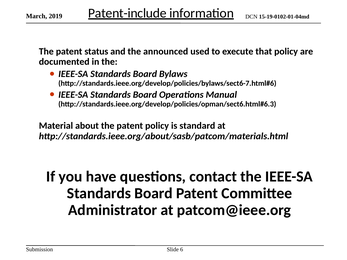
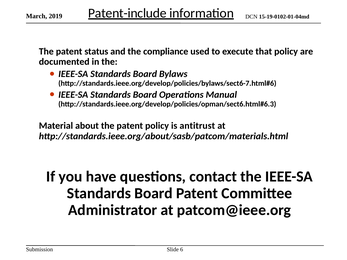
announced: announced -> compliance
standard: standard -> antitrust
